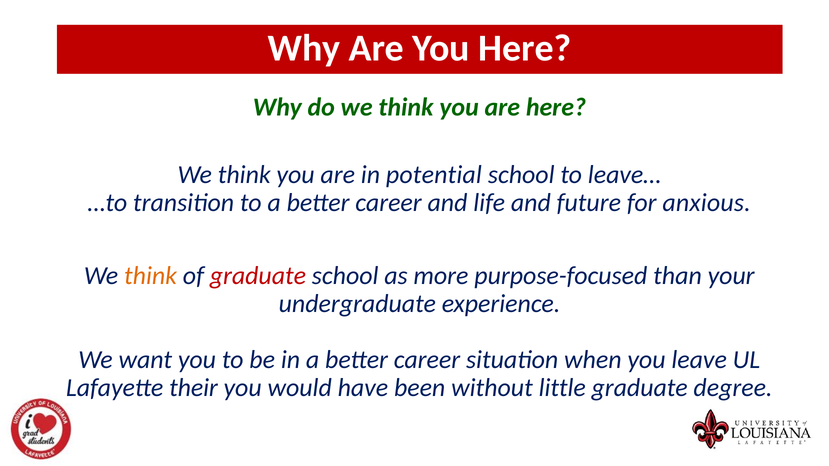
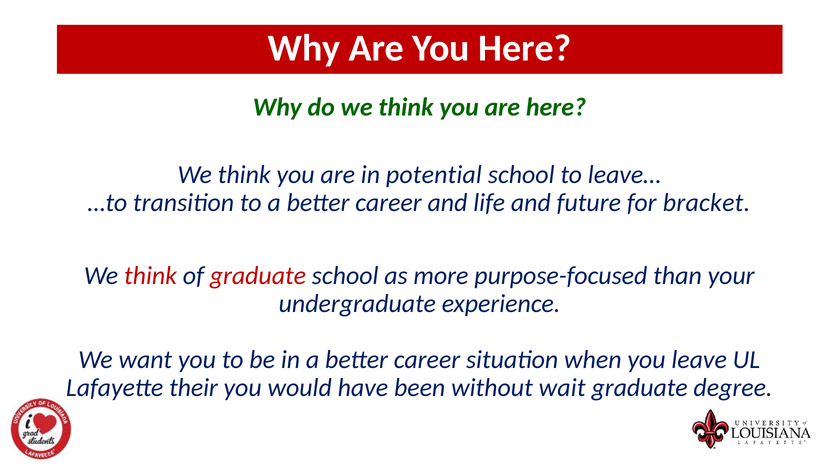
anxious: anxious -> bracket
think at (151, 276) colour: orange -> red
little: little -> wait
